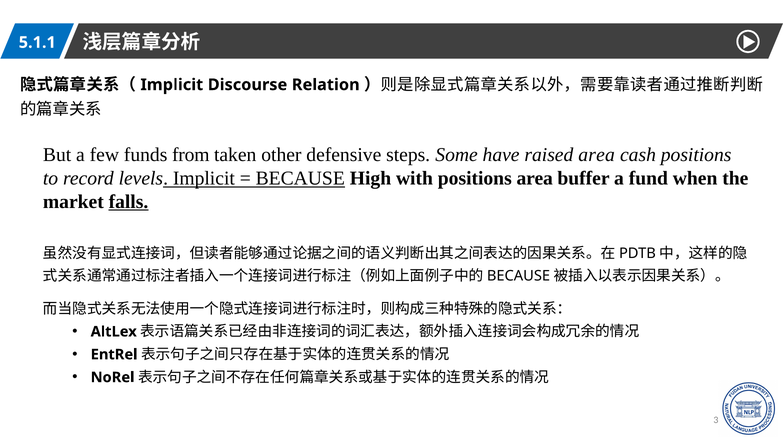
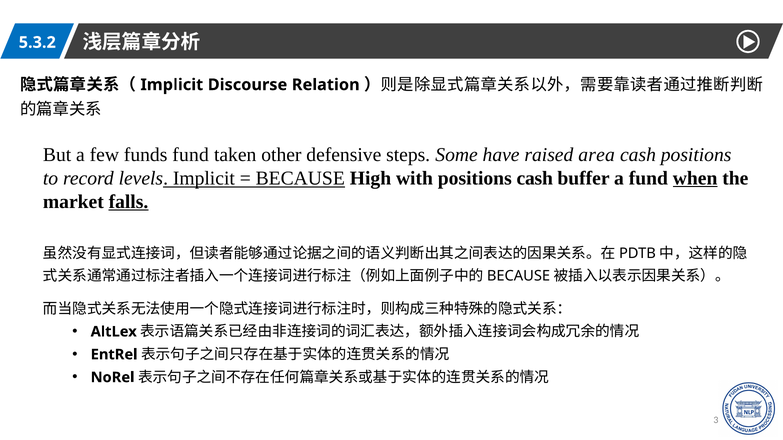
5.1.1: 5.1.1 -> 5.3.2
funds from: from -> fund
positions area: area -> cash
when underline: none -> present
